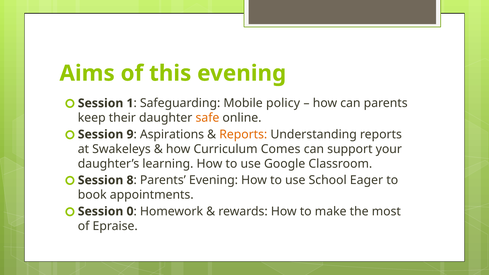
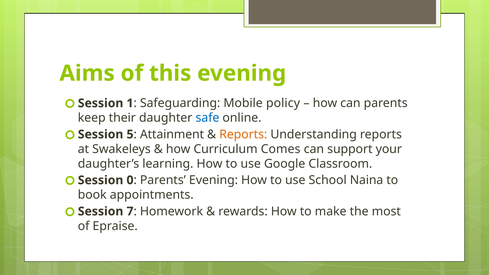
safe colour: orange -> blue
9: 9 -> 5
Aspirations: Aspirations -> Attainment
8: 8 -> 0
Eager: Eager -> Naina
0: 0 -> 7
